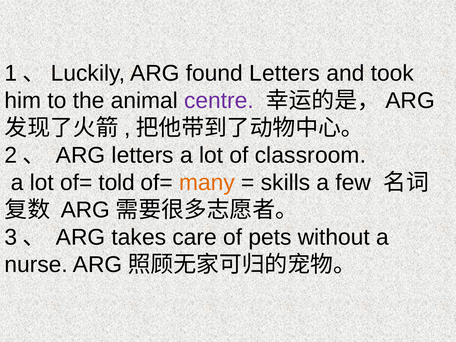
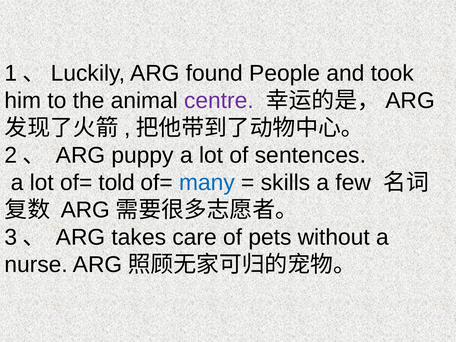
found Letters: Letters -> People
ARG letters: letters -> puppy
classroom: classroom -> sentences
many colour: orange -> blue
